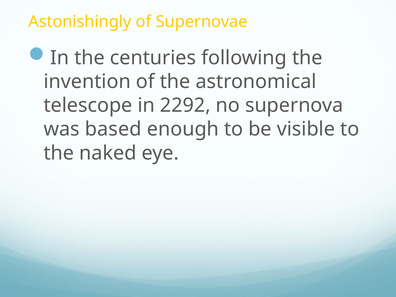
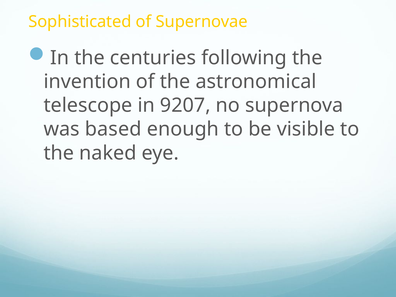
Astonishingly: Astonishingly -> Sophisticated
2292: 2292 -> 9207
